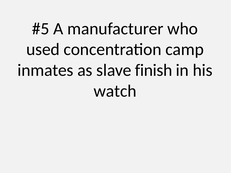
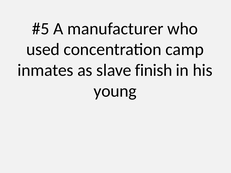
watch: watch -> young
